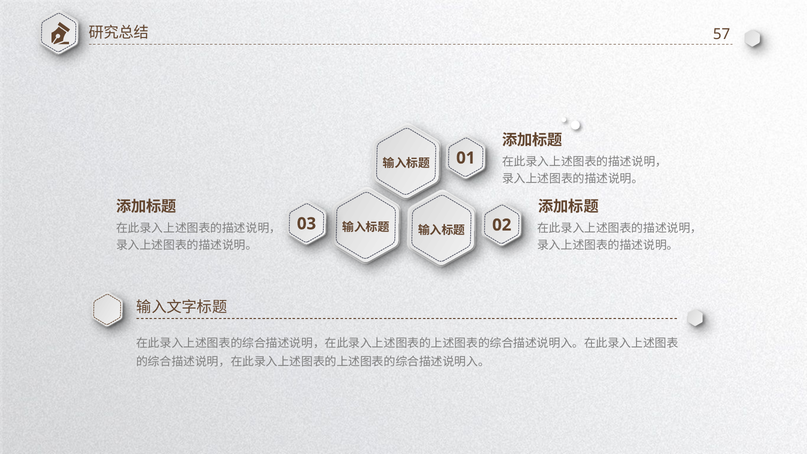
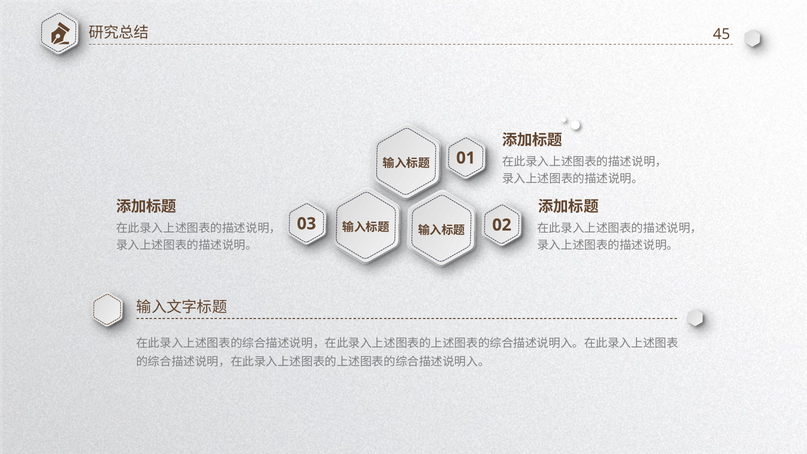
57: 57 -> 45
